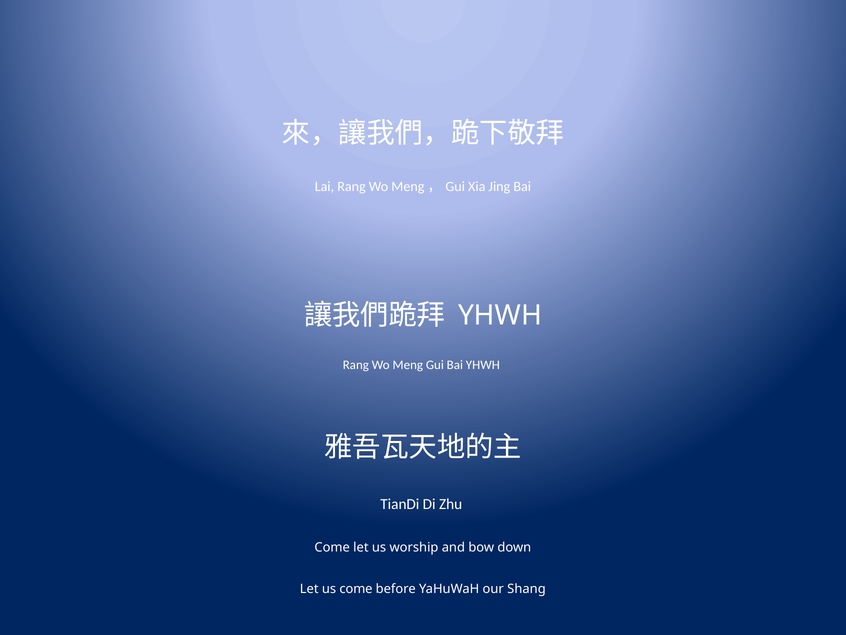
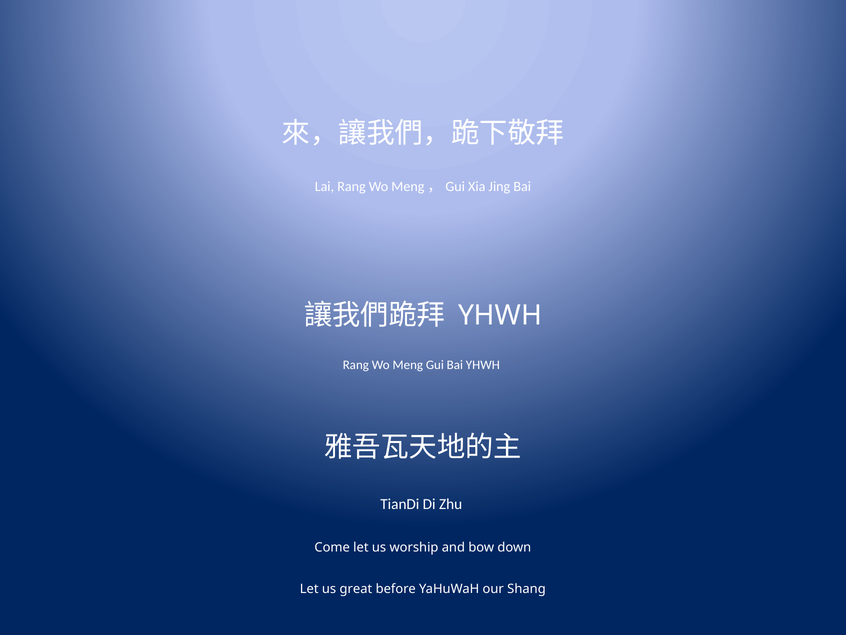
us come: come -> great
